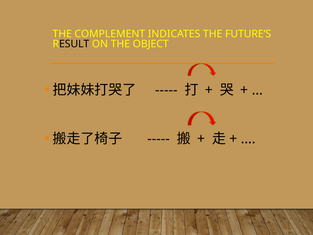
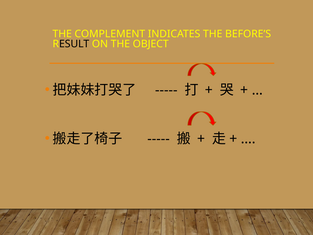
FUTURE’S: FUTURE’S -> BEFORE’S
